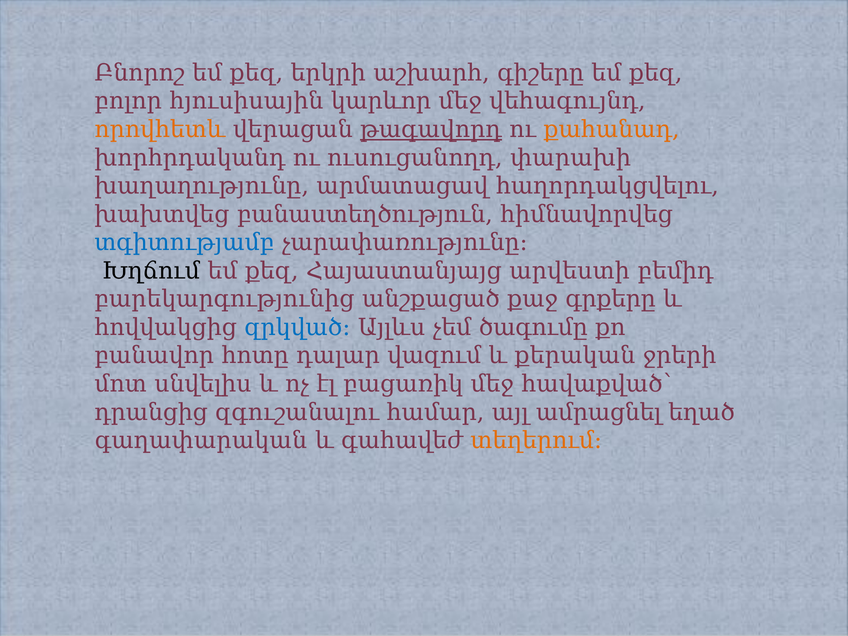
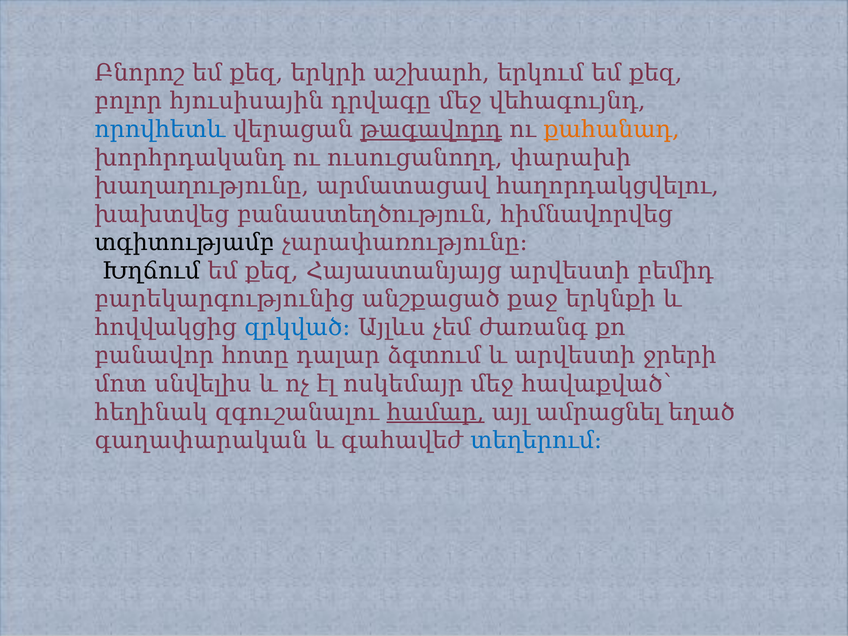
գիշերը: գիշերը -> երկում
կարևոր: կարևոր -> դրվագը
որովհետև colour: orange -> blue
տգիտությամբ colour: blue -> black
գրքերը: գրքերը -> երկնքի
ծագումը: ծագումը -> ժառանգ
վազում: վազում -> ձգտում
և քերական: քերական -> արվեստի
բացառիկ: բացառիկ -> ոսկեմայր
դրանցից: դրանցից -> հեղինակ
համար underline: none -> present
տեղերում colour: orange -> blue
